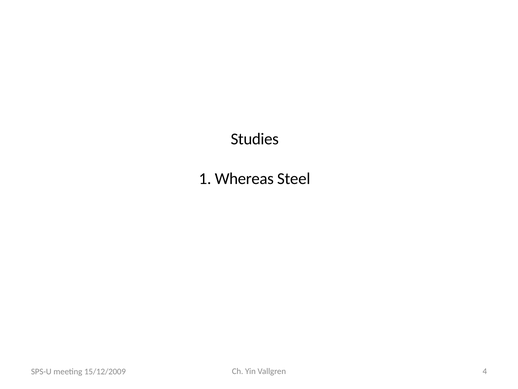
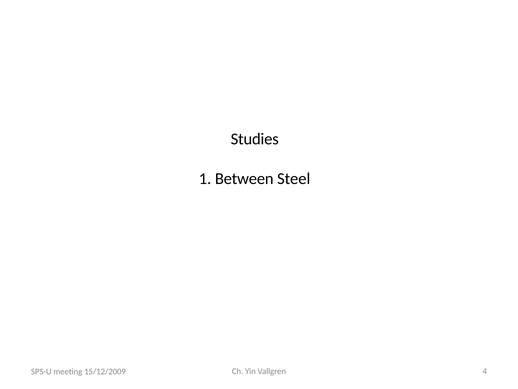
Whereas: Whereas -> Between
